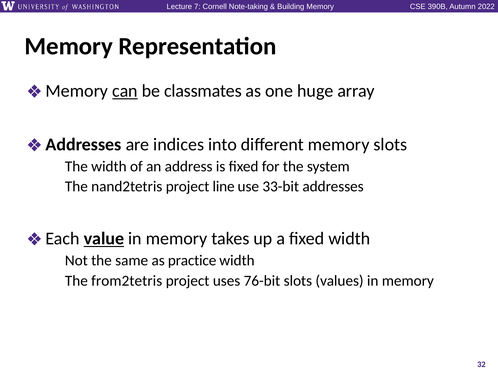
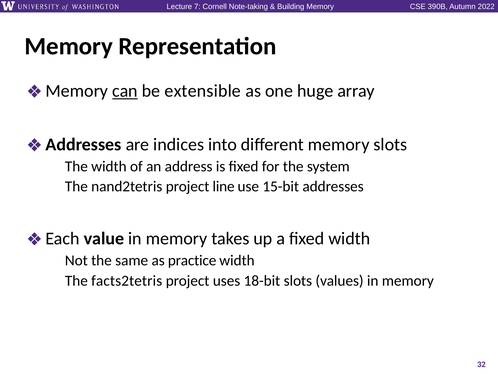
classmates: classmates -> extensible
33-bit: 33-bit -> 15-bit
value underline: present -> none
from2tetris: from2tetris -> facts2tetris
76-bit: 76-bit -> 18-bit
